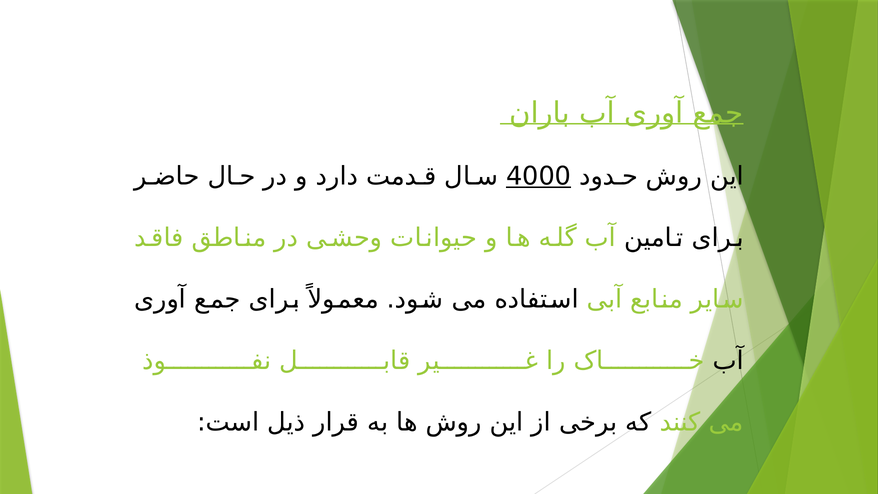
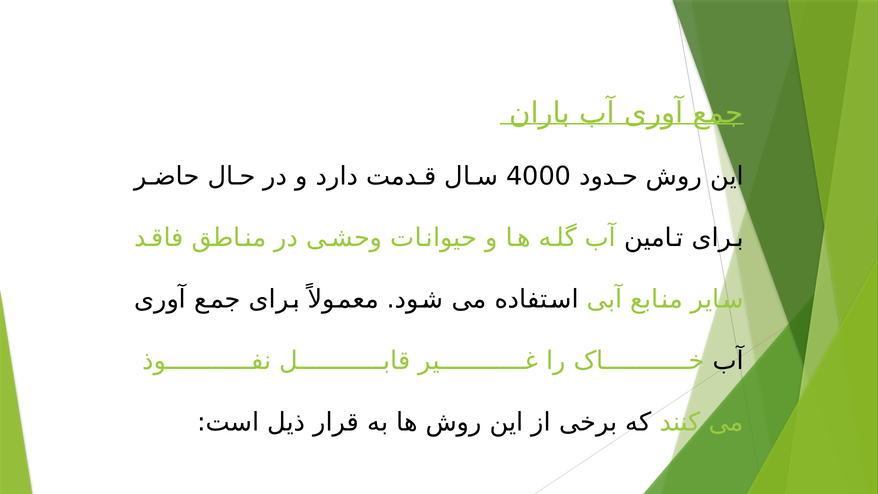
4000 underline: present -> none
